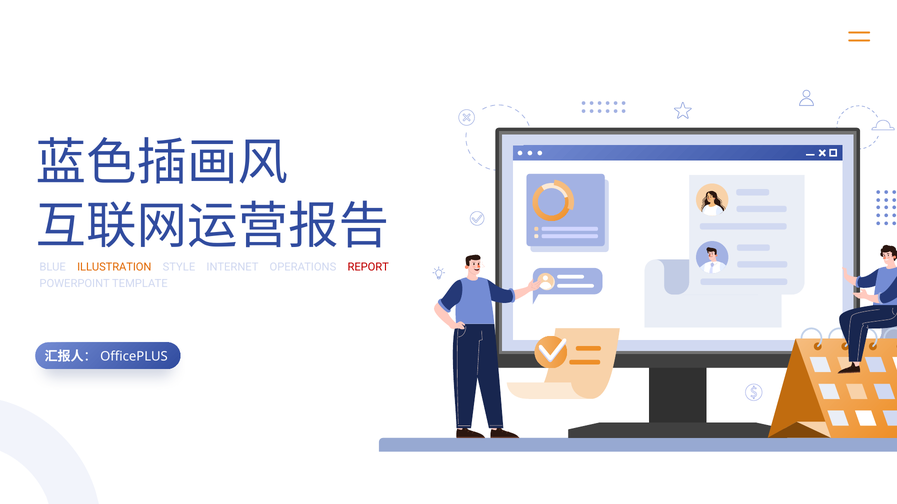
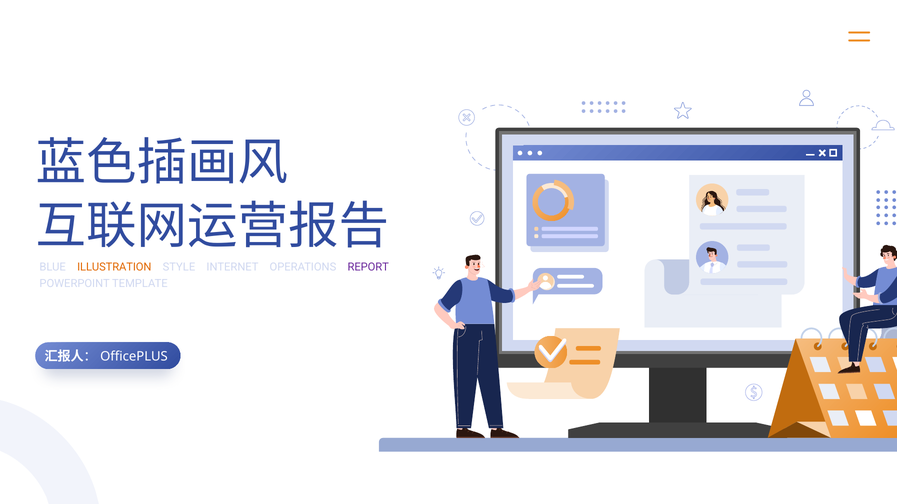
REPORT colour: red -> purple
